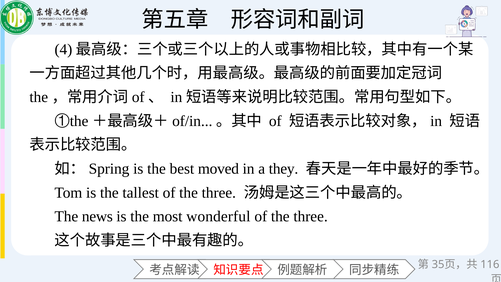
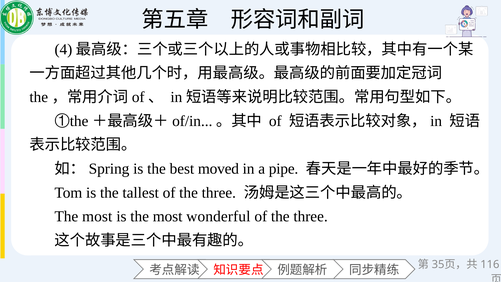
they: they -> pipe
news at (97, 216): news -> most
